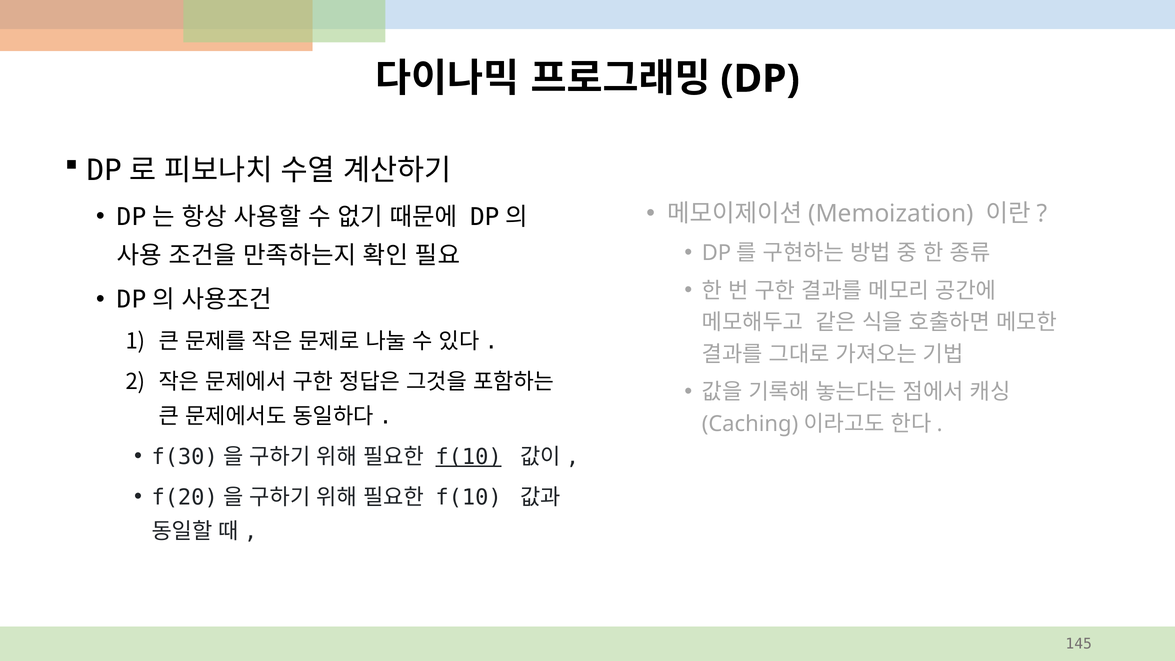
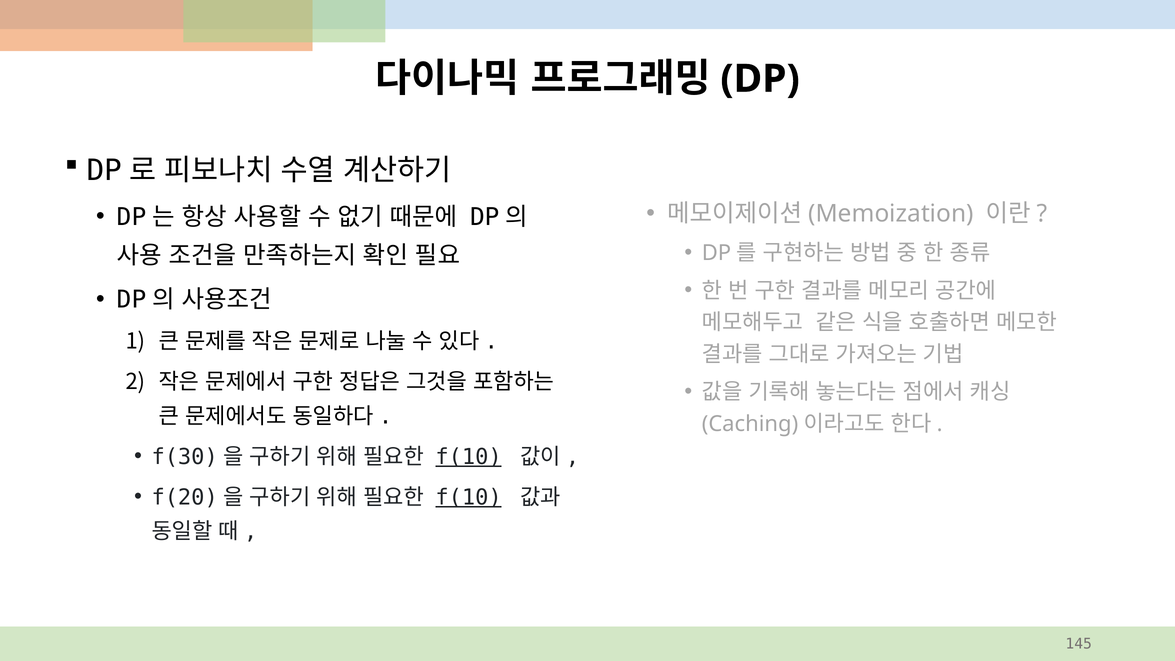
f(10 at (469, 497) underline: none -> present
